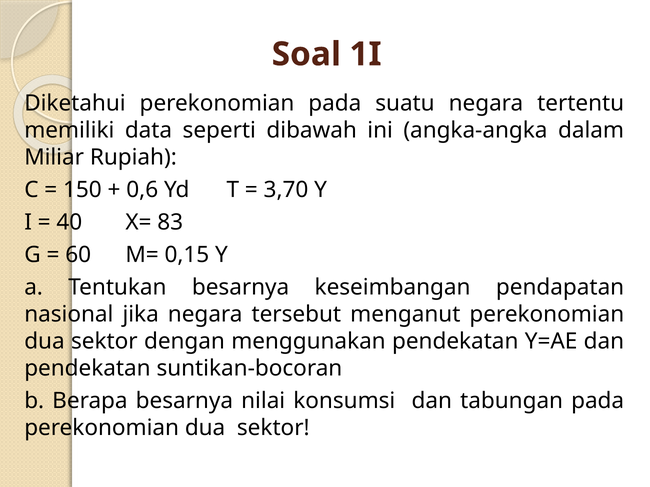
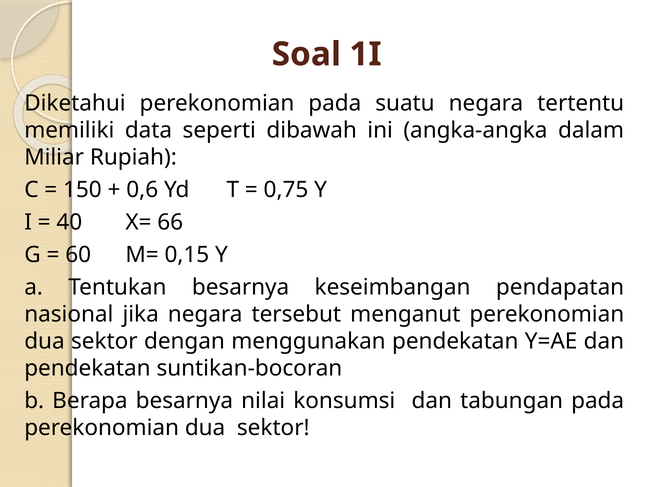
3,70: 3,70 -> 0,75
83: 83 -> 66
